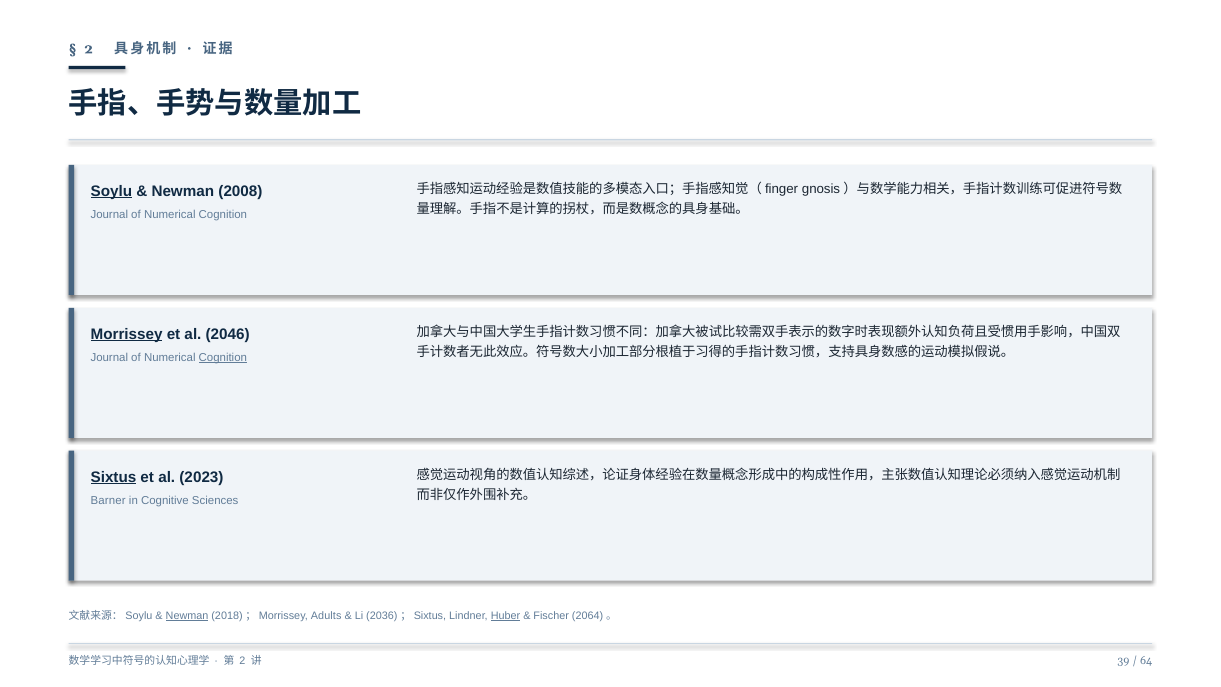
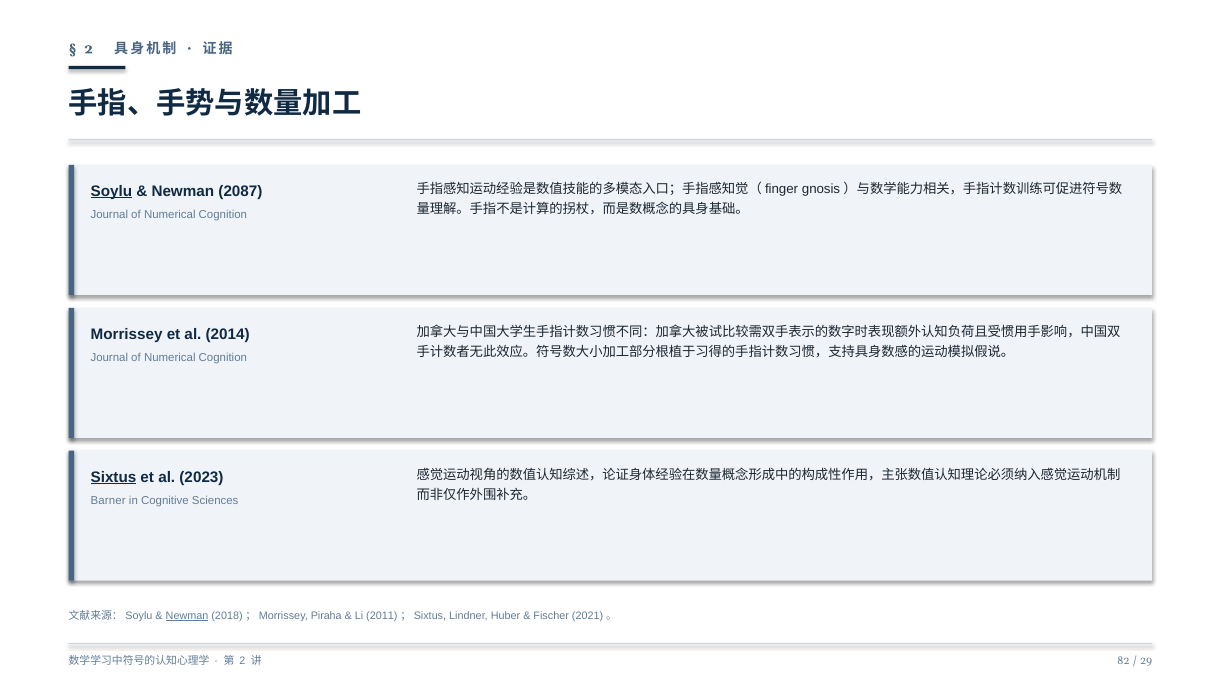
2008: 2008 -> 2087
Morrissey underline: present -> none
2046: 2046 -> 2014
Cognition at (223, 357) underline: present -> none
Adults: Adults -> Piraha
2036: 2036 -> 2011
Huber underline: present -> none
2064: 2064 -> 2021
39: 39 -> 82
64: 64 -> 29
